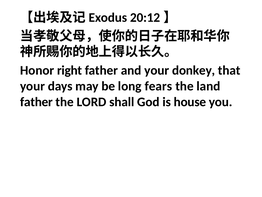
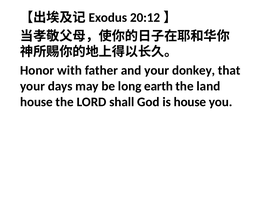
right: right -> with
fears: fears -> earth
father at (36, 102): father -> house
